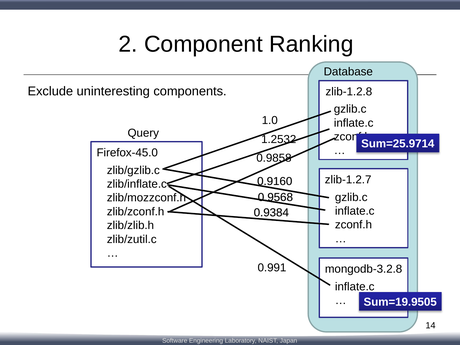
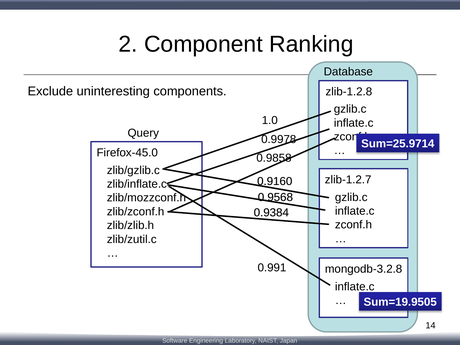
1.2532: 1.2532 -> 0.9978
